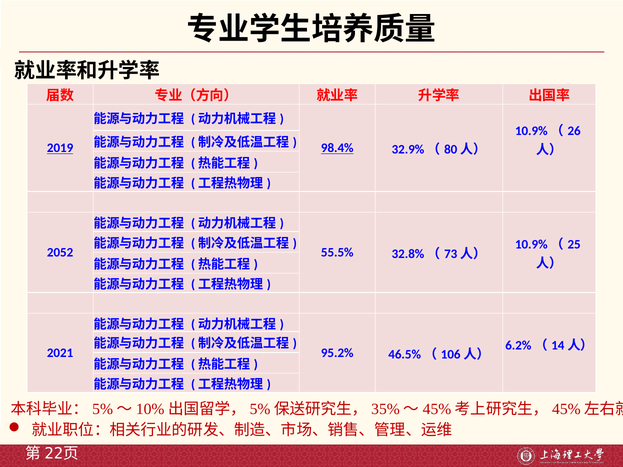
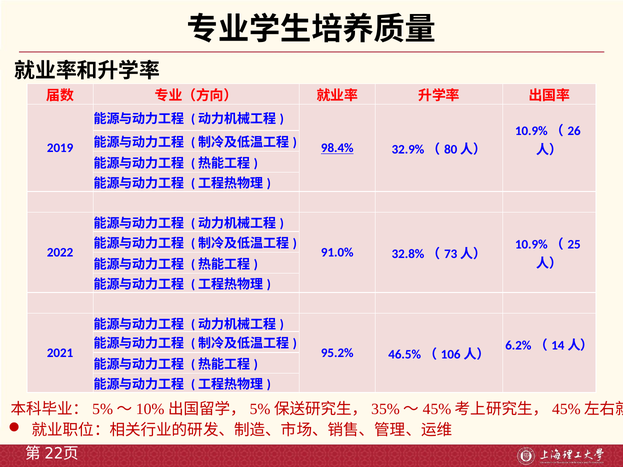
2019 underline: present -> none
2052: 2052 -> 2022
55.5%: 55.5% -> 91.0%
